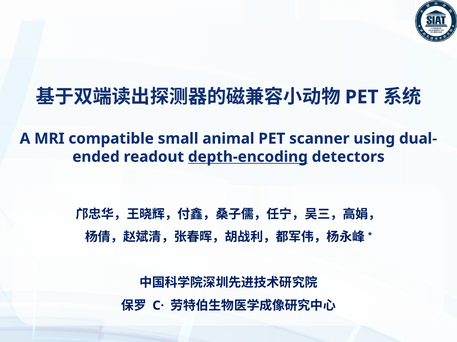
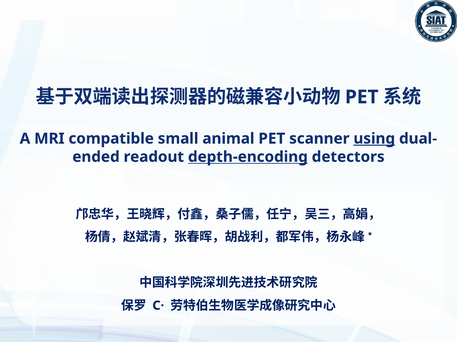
using underline: none -> present
